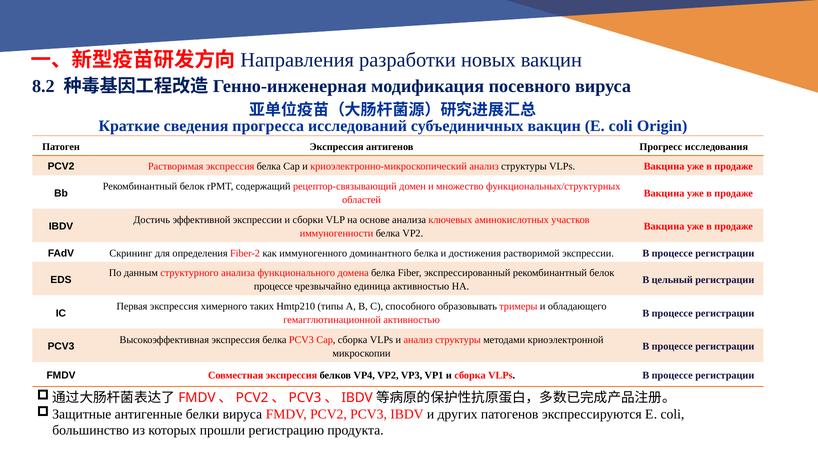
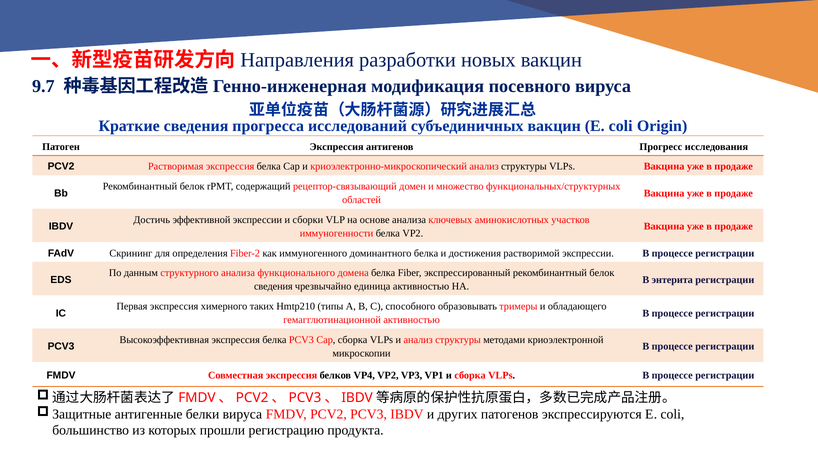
8.2: 8.2 -> 9.7
цельный: цельный -> энтерита
процессе at (273, 287): процессе -> сведения
